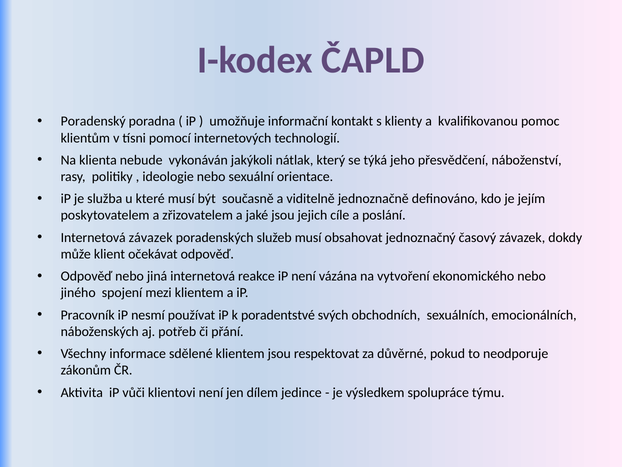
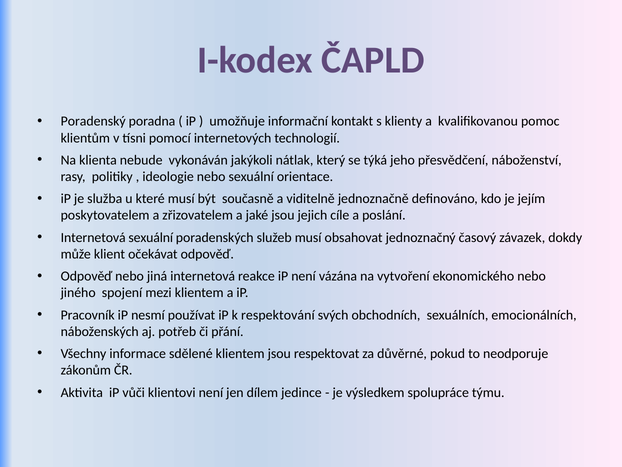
Internetová závazek: závazek -> sexuální
poradentstvé: poradentstvé -> respektování
